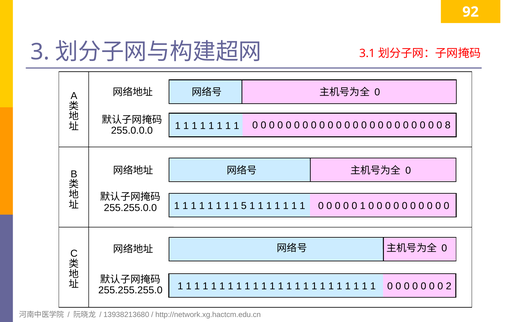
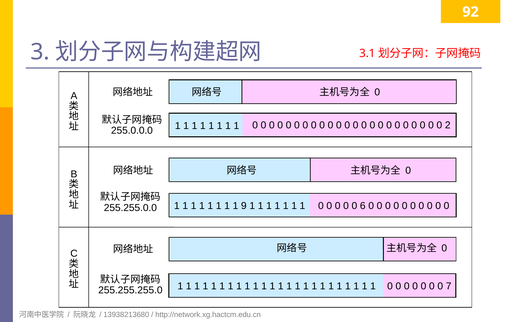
8: 8 -> 2
5: 5 -> 9
1 at (363, 206): 1 -> 6
2: 2 -> 7
